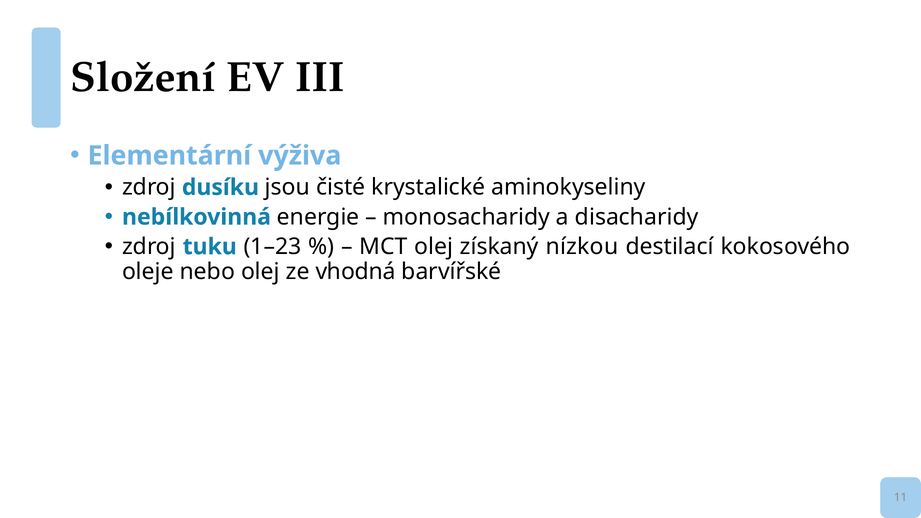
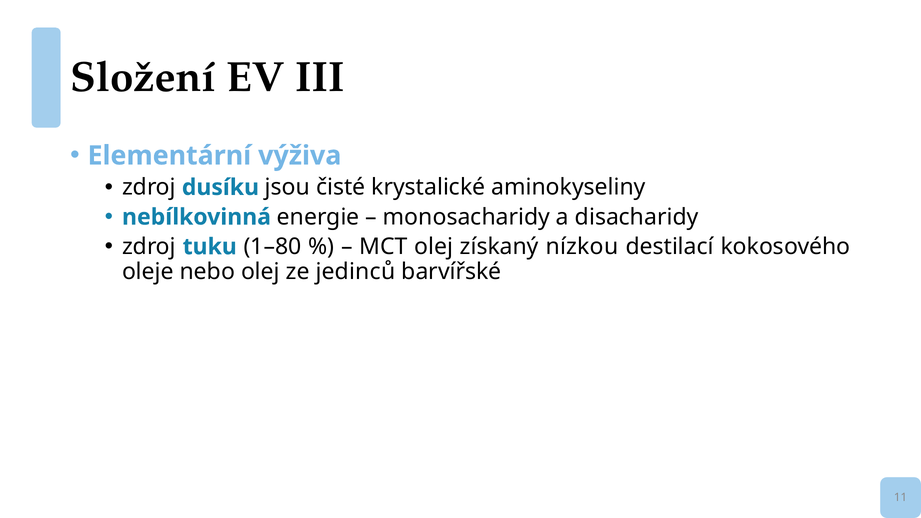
1–23: 1–23 -> 1–80
vhodná: vhodná -> jedinců
